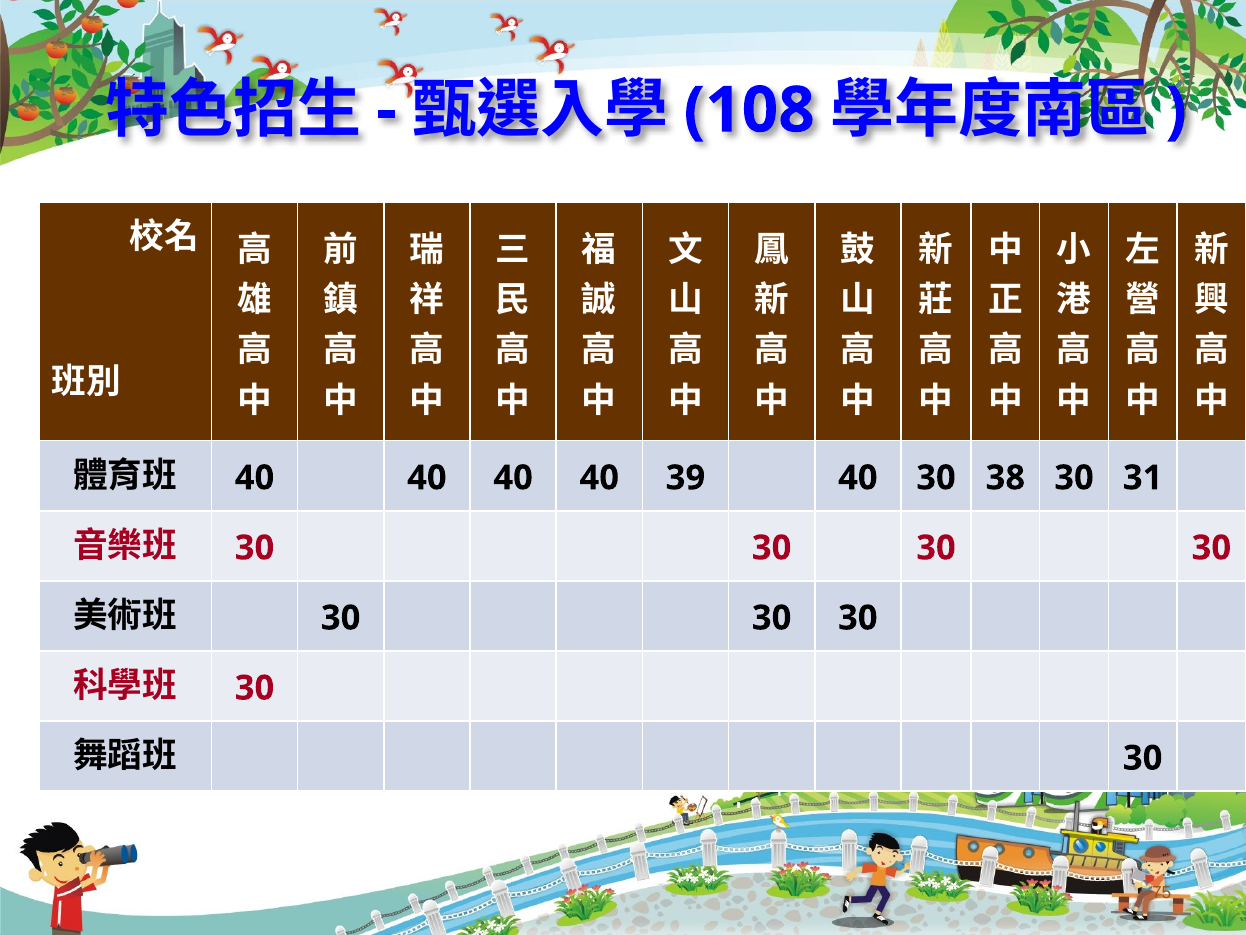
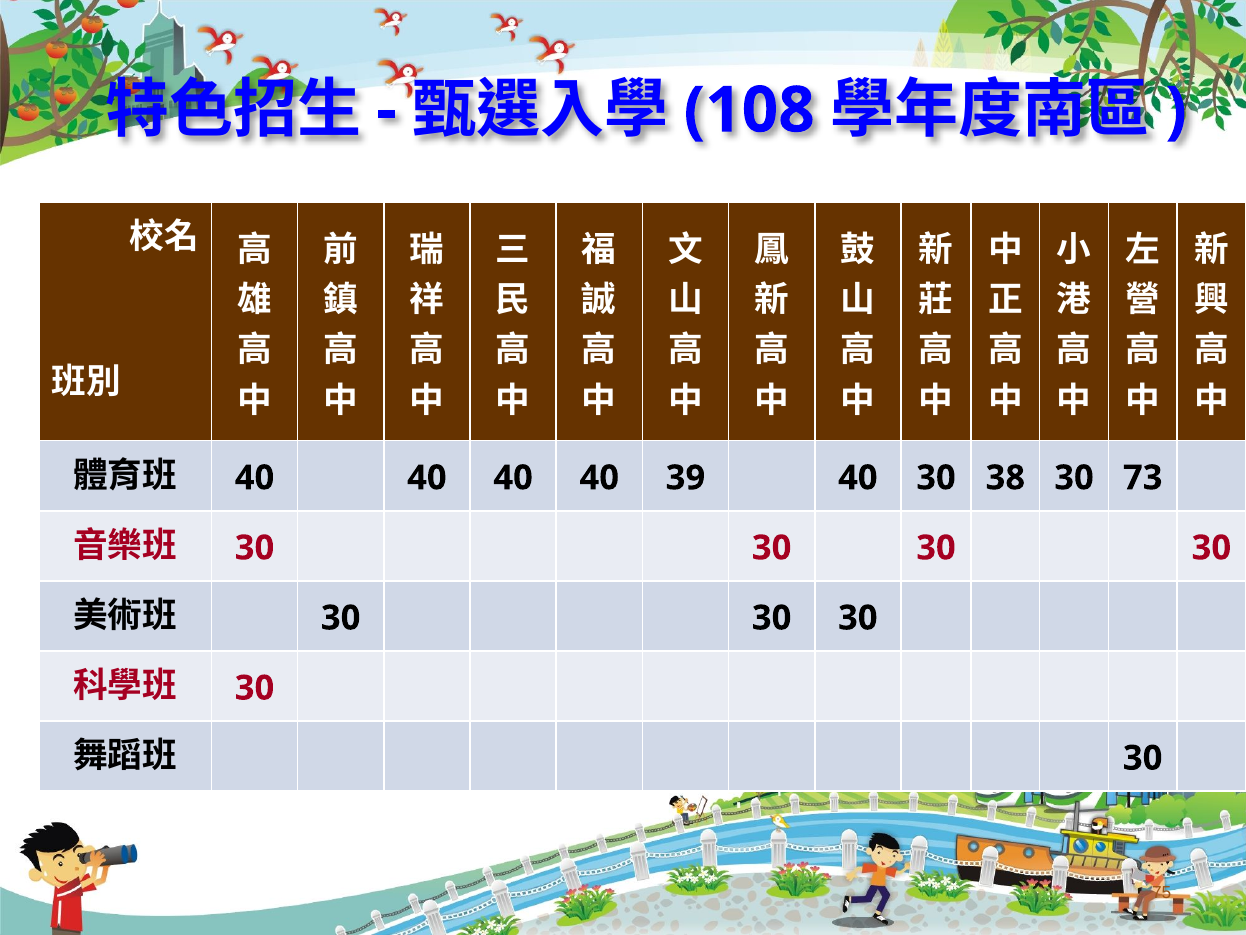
31: 31 -> 73
